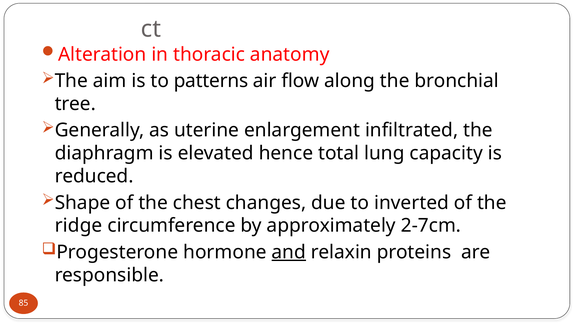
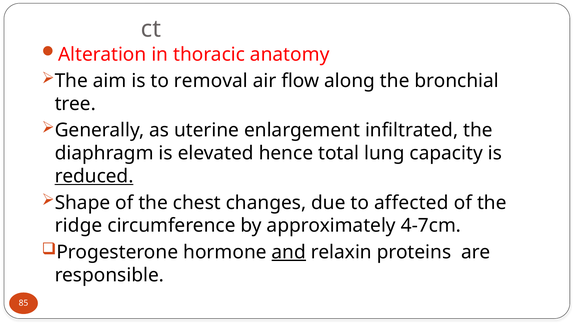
patterns: patterns -> removal
reduced underline: none -> present
inverted: inverted -> affected
2-7cm: 2-7cm -> 4-7cm
